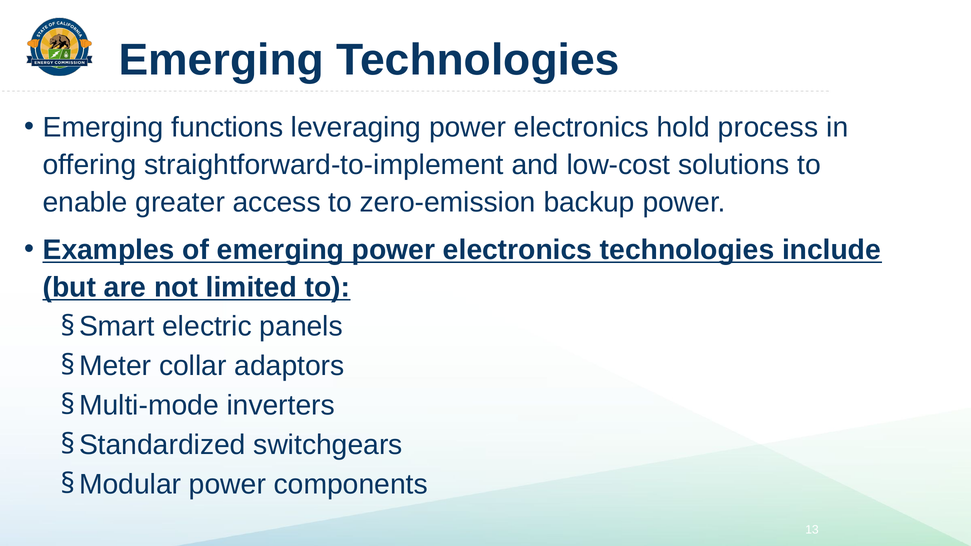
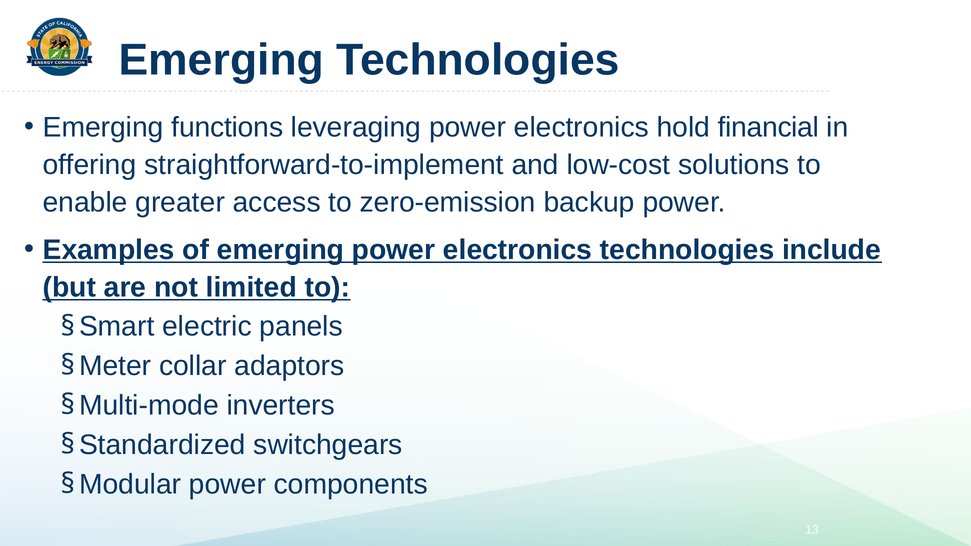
process: process -> financial
